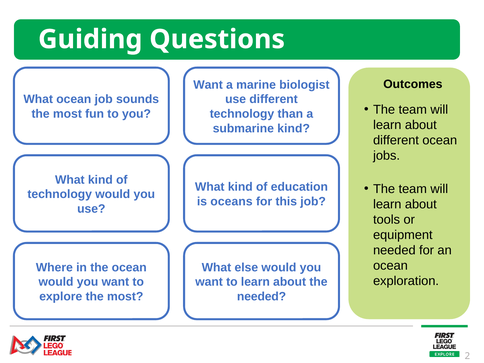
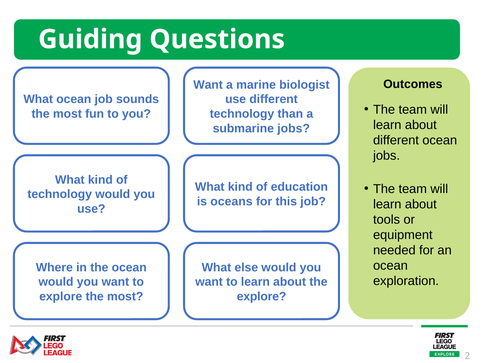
submarine kind: kind -> jobs
needed at (262, 296): needed -> explore
